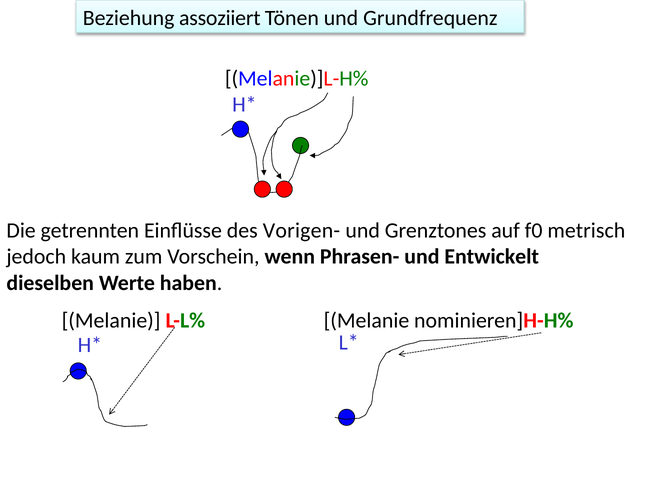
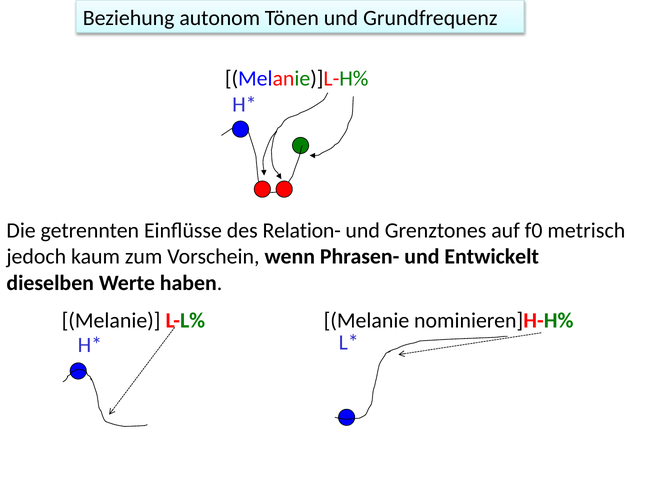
assoziiert: assoziiert -> autonom
Vorigen-: Vorigen- -> Relation-
